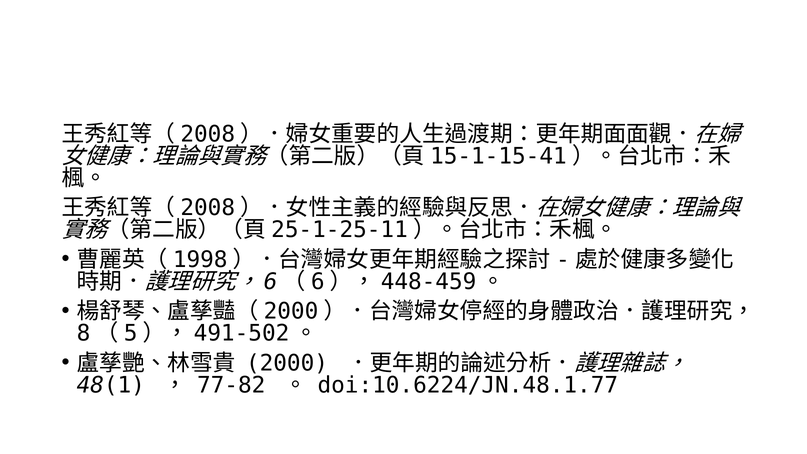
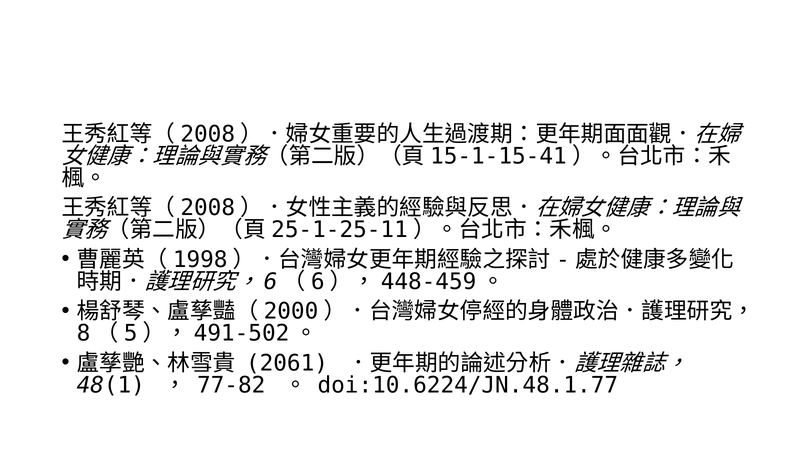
2000: 2000 -> 2061
